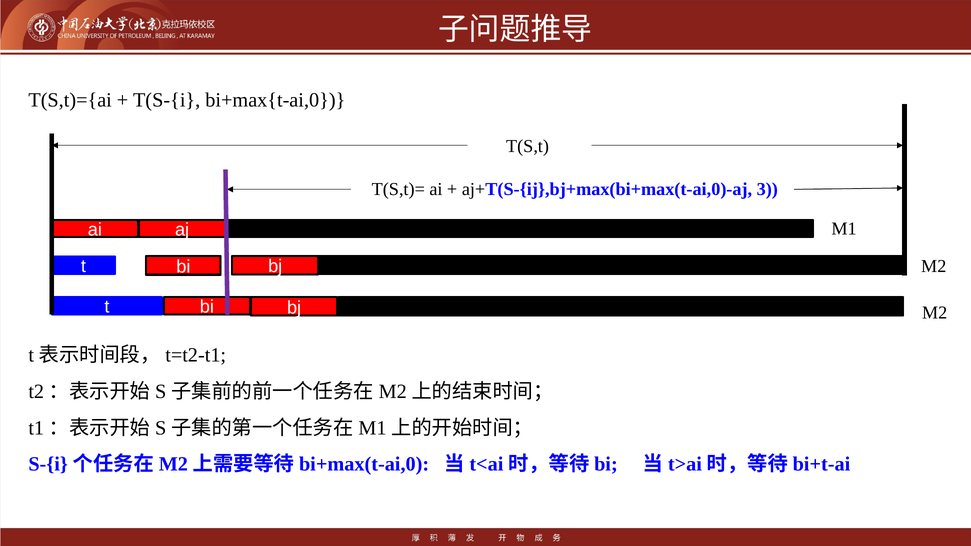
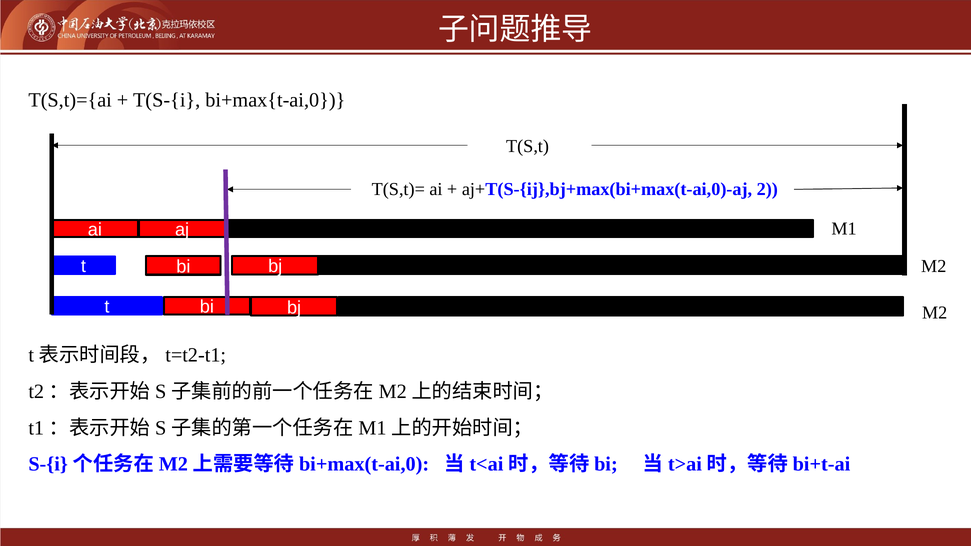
3: 3 -> 2
